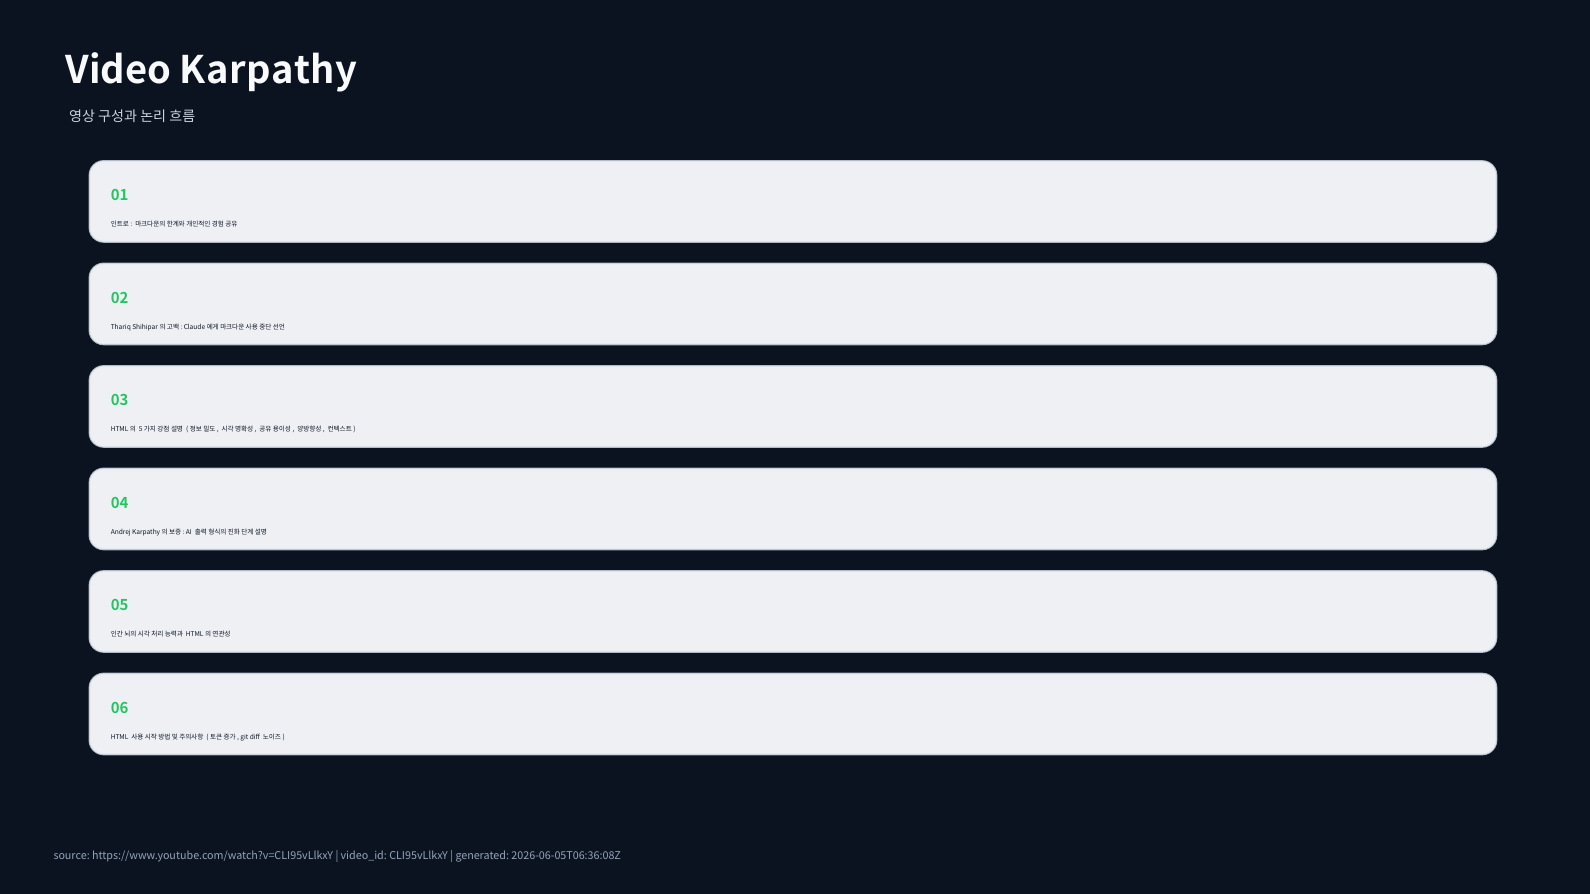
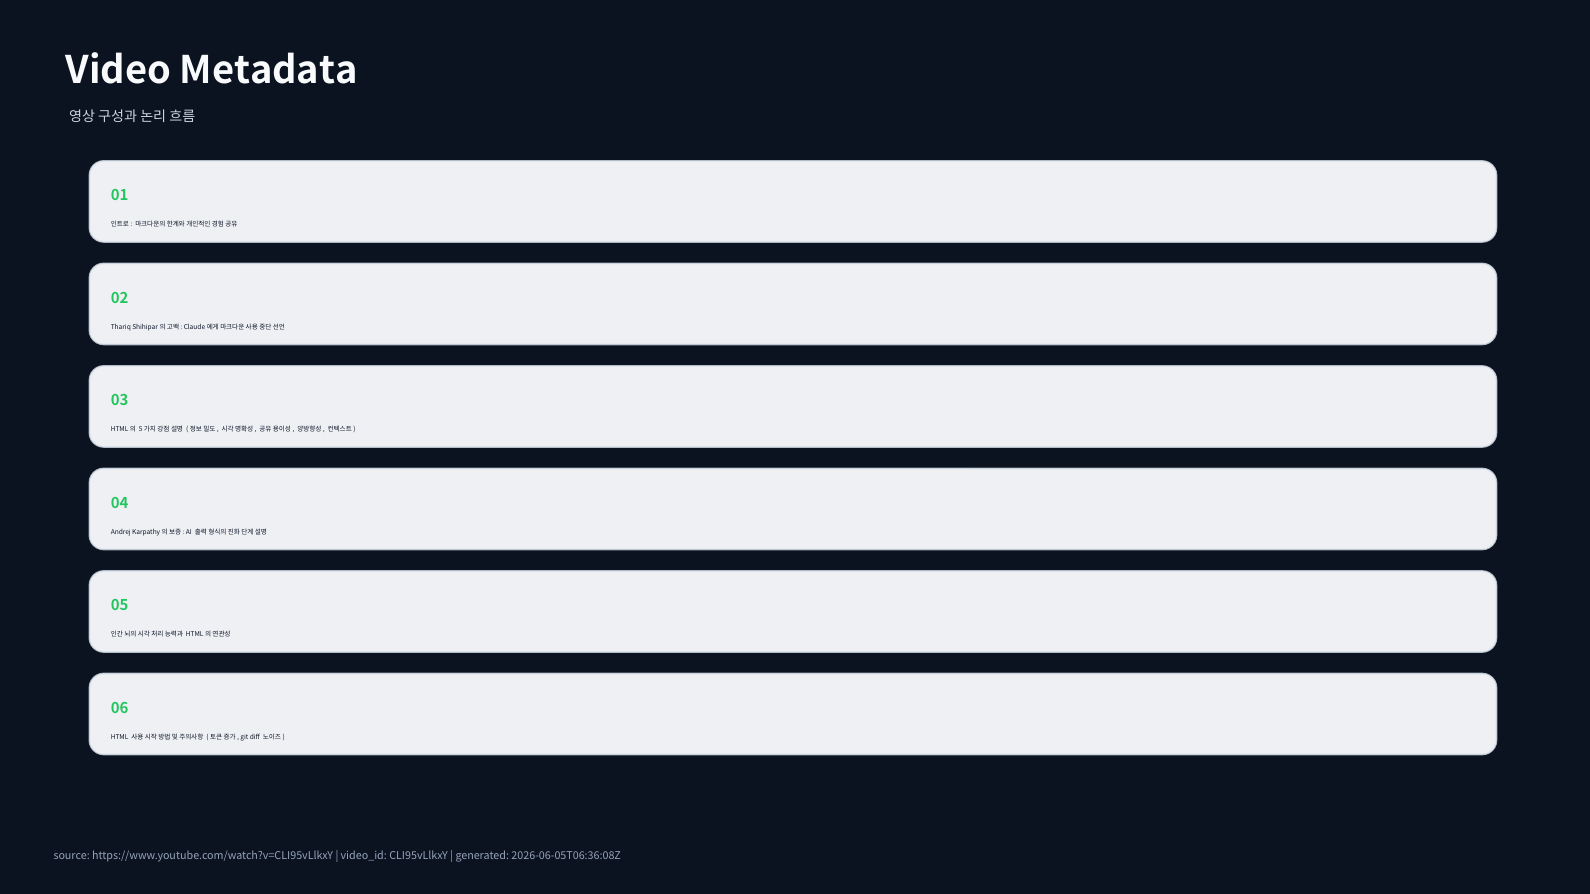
Karpathy: Karpathy -> Metadata
